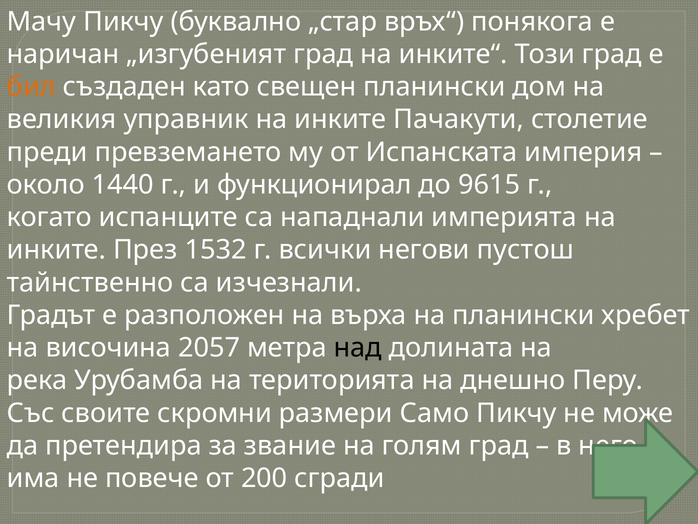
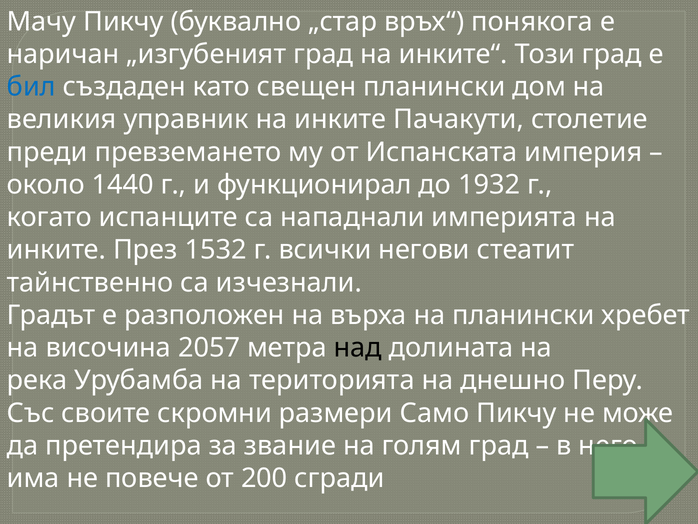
бил colour: orange -> blue
9615: 9615 -> 1932
пустош: пустош -> стеатит
